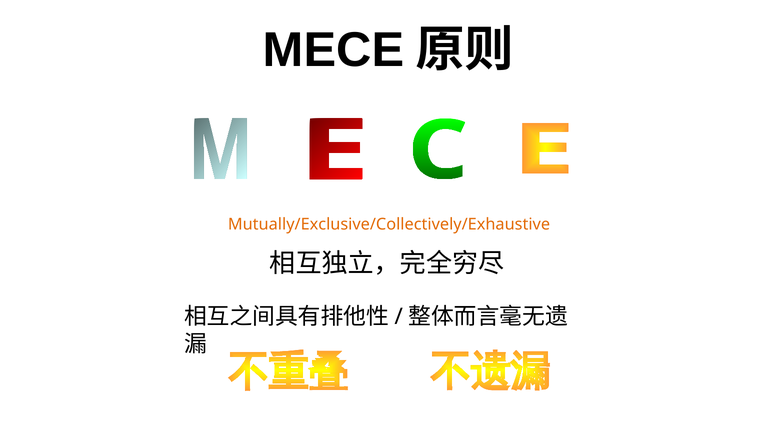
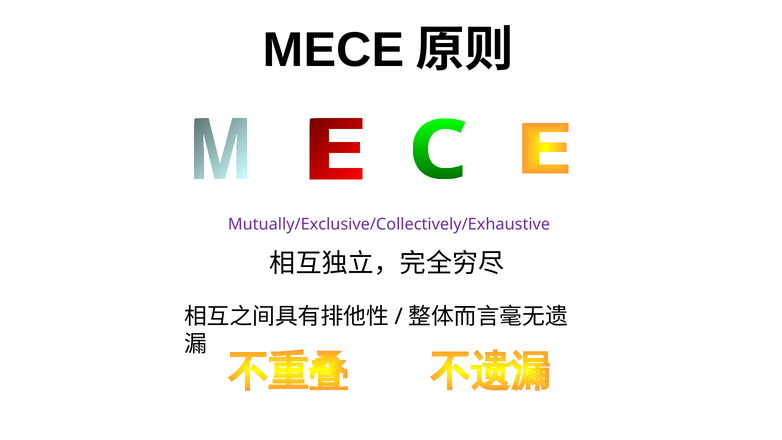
Mutually/Exclusive/Collectively/Exhaustive colour: orange -> purple
